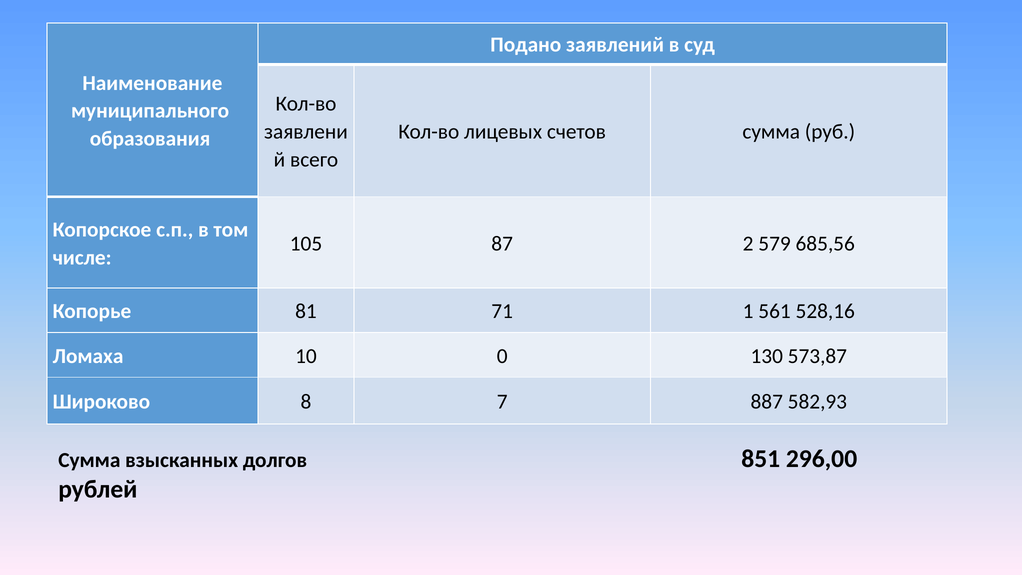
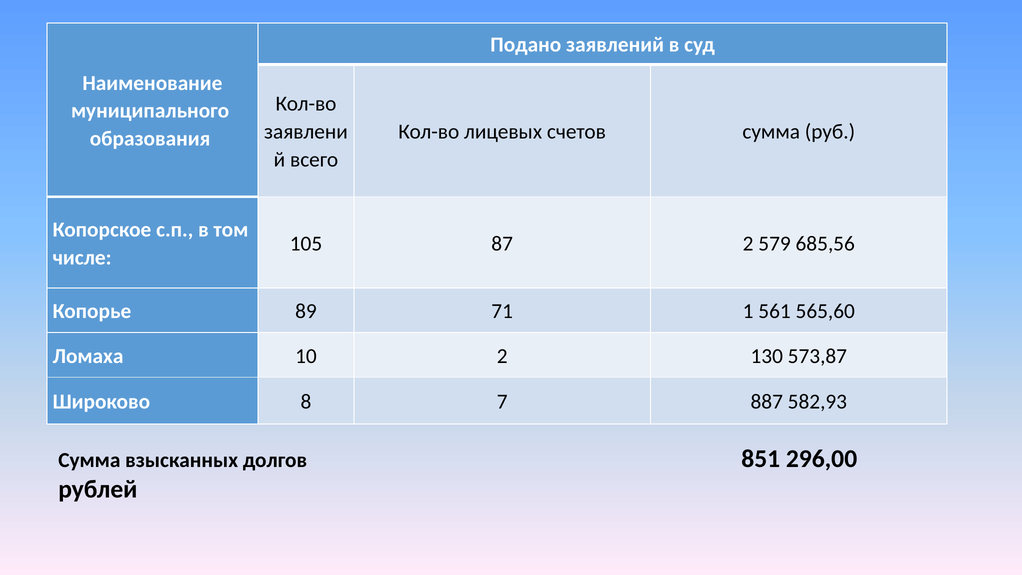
81: 81 -> 89
528,16: 528,16 -> 565,60
10 0: 0 -> 2
